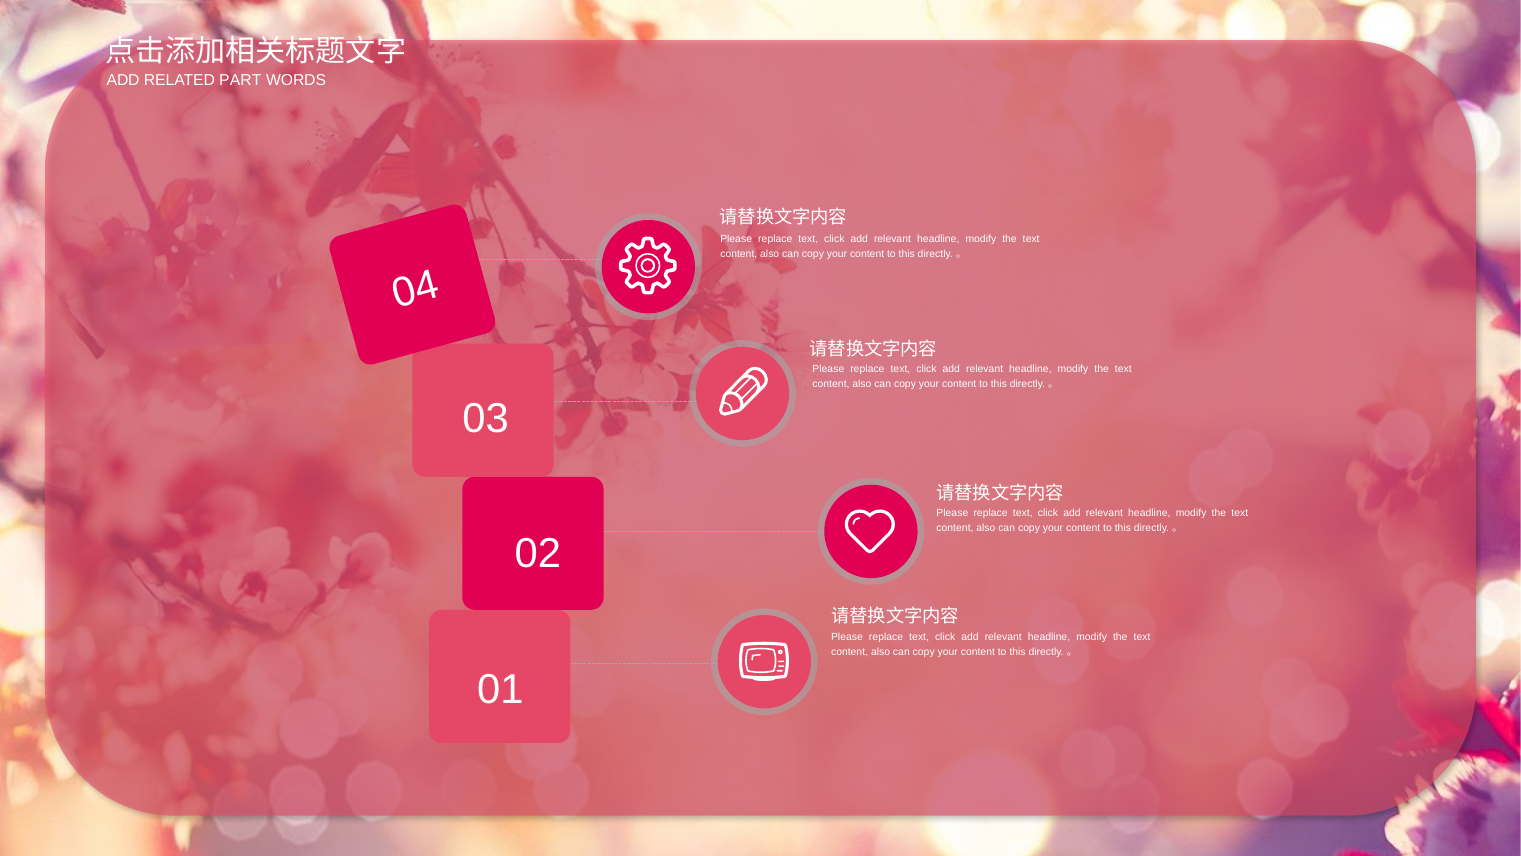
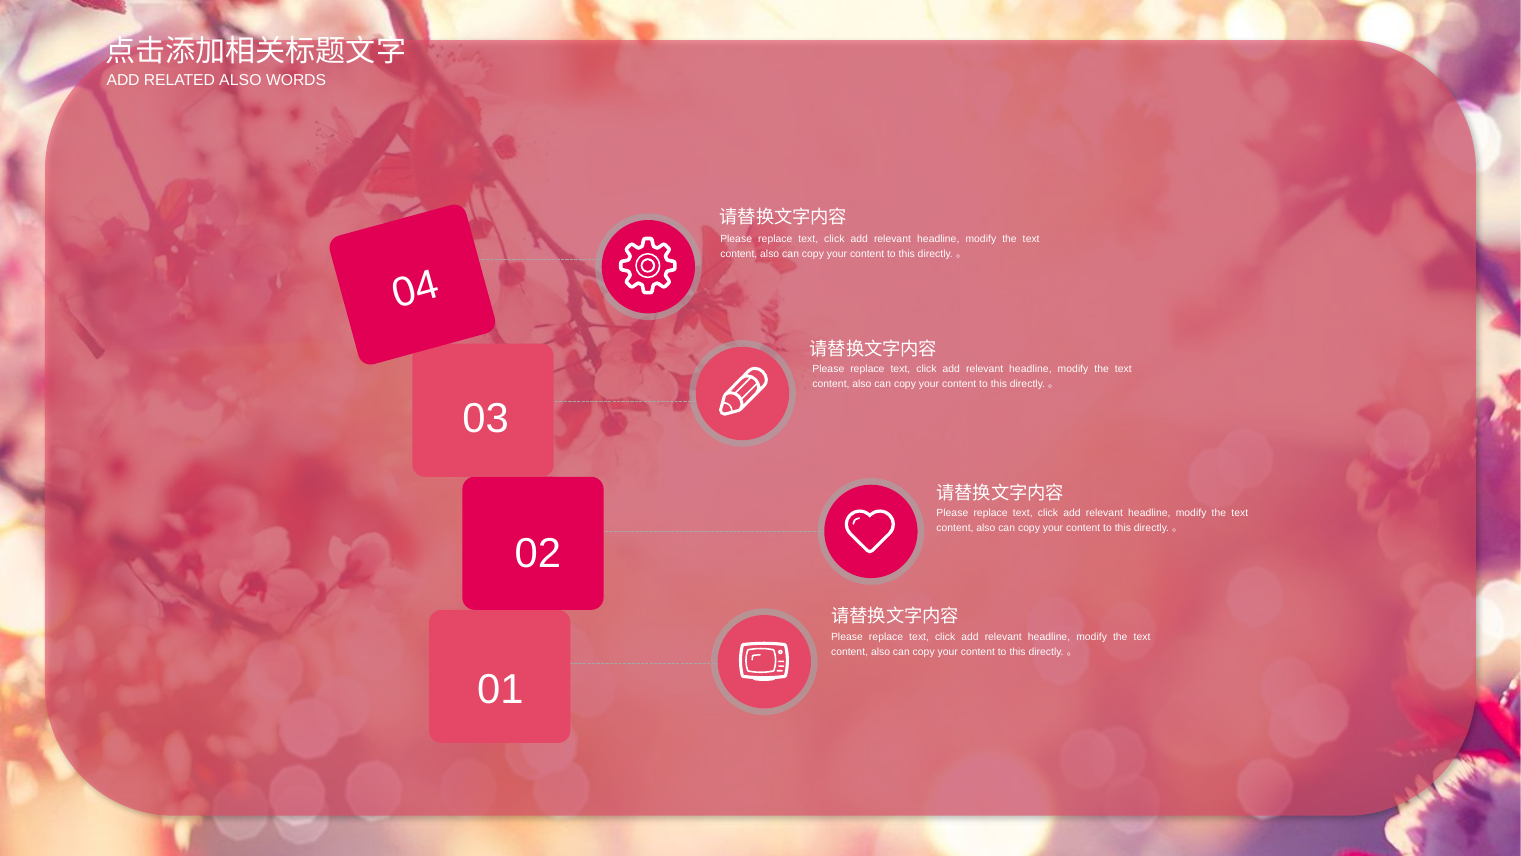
RELATED PART: PART -> ALSO
